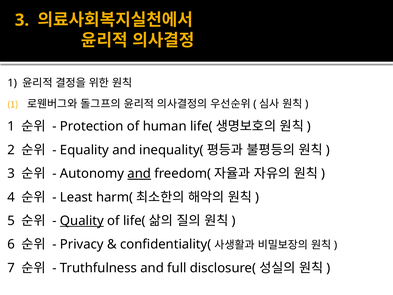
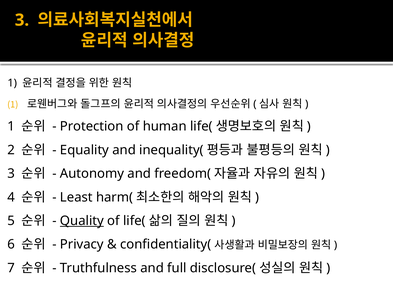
and at (139, 173) underline: present -> none
